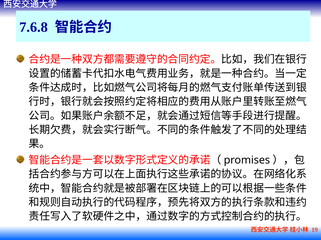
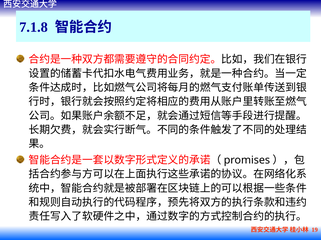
7.6.8: 7.6.8 -> 7.1.8
